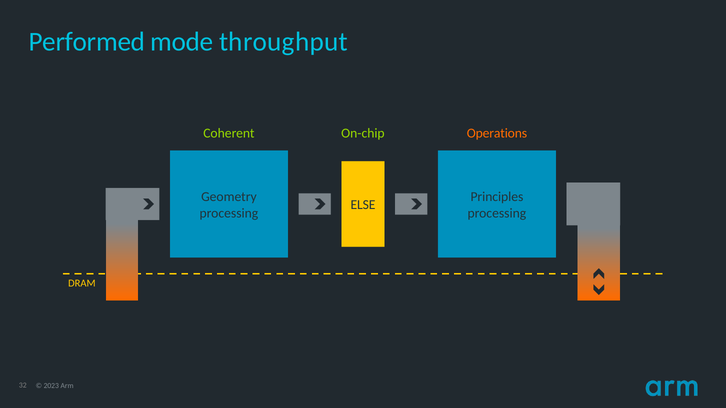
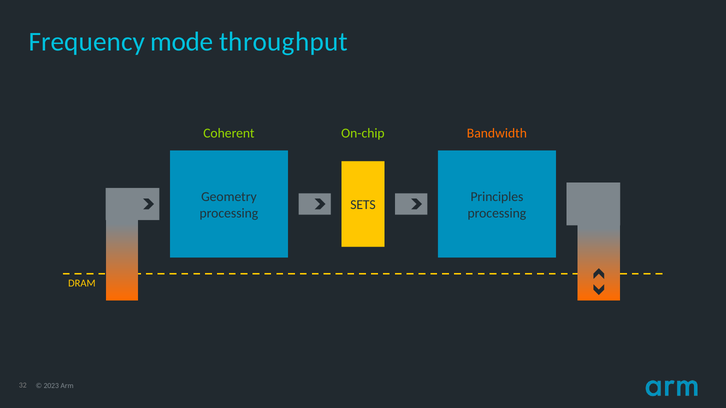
Performed: Performed -> Frequency
Operations: Operations -> Bandwidth
ELSE: ELSE -> SETS
